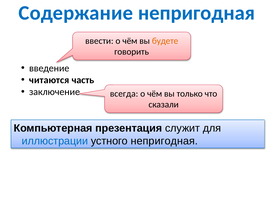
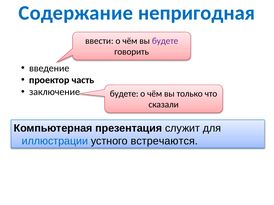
будете at (165, 41) colour: orange -> purple
читаются: читаются -> проектор
всегда at (124, 94): всегда -> будете
устного непригодная: непригодная -> встречаются
